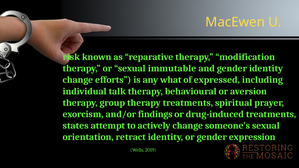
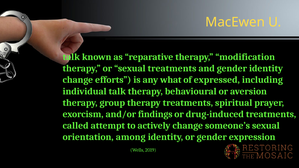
risk at (71, 57): risk -> talk
sexual immutable: immutable -> treatments
states: states -> called
retract: retract -> among
